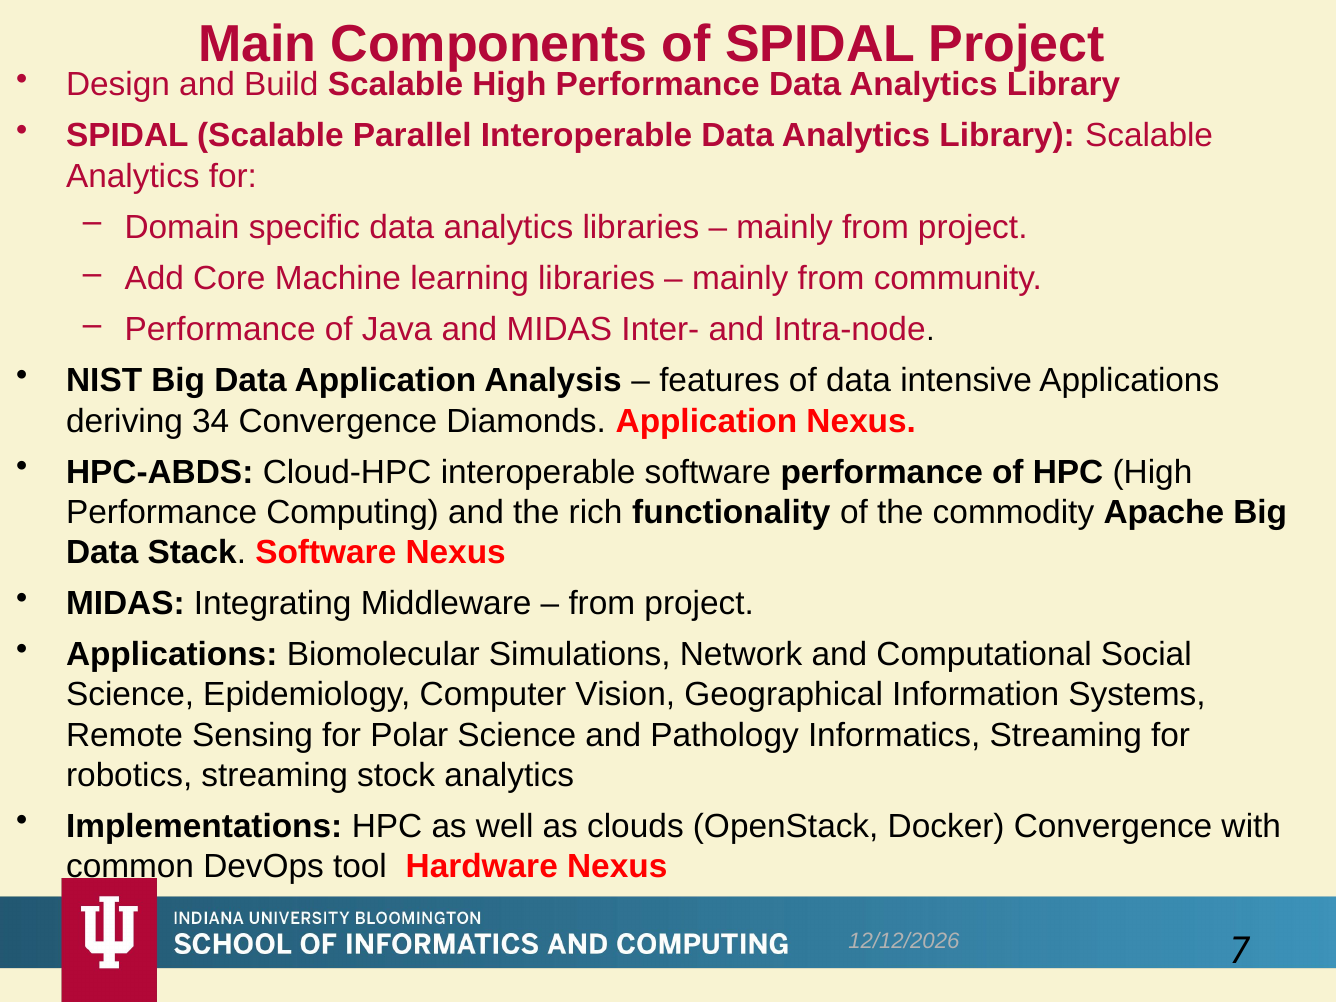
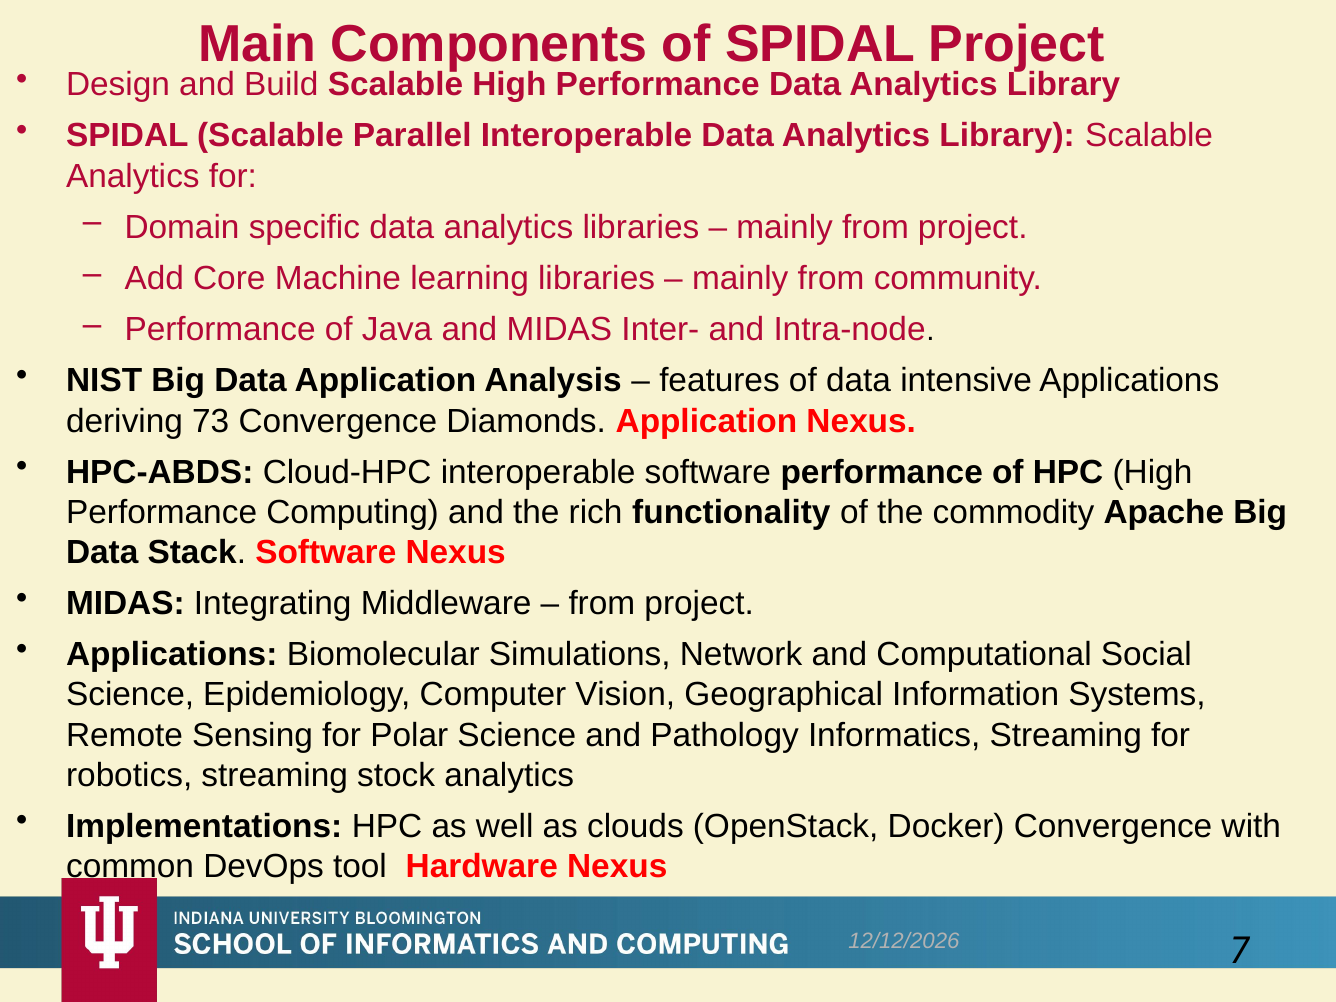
34: 34 -> 73
